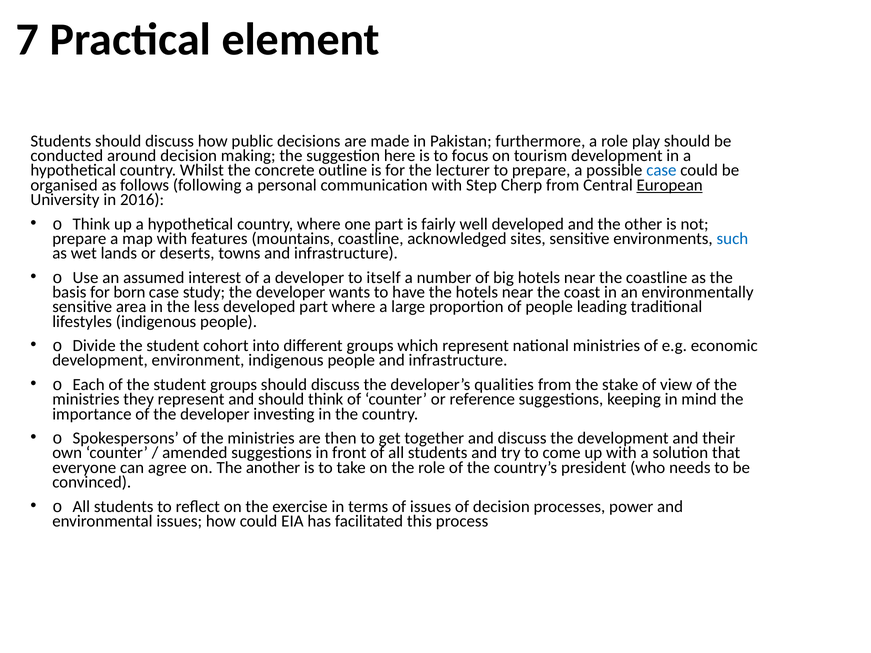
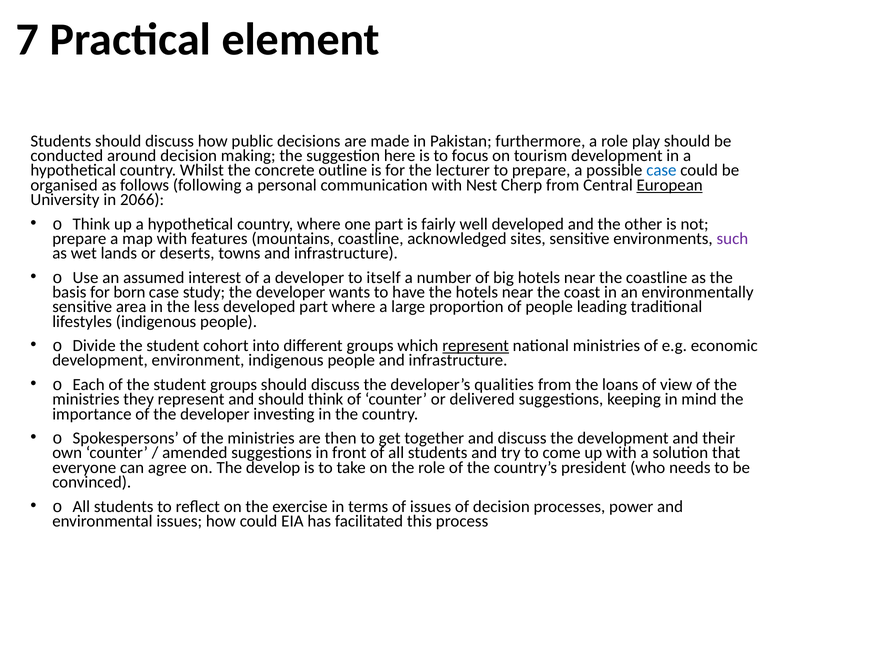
Step: Step -> Nest
2016: 2016 -> 2066
such colour: blue -> purple
represent at (476, 346) underline: none -> present
stake: stake -> loans
reference: reference -> delivered
another: another -> develop
